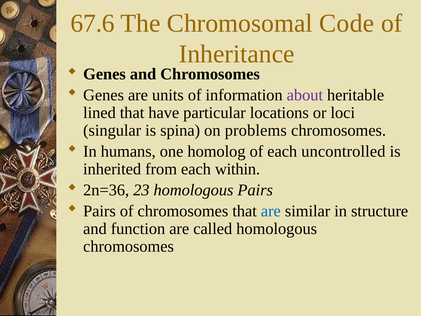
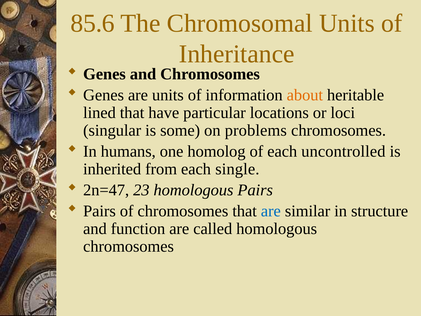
67.6: 67.6 -> 85.6
Chromosomal Code: Code -> Units
about colour: purple -> orange
spina: spina -> some
within: within -> single
2n=36: 2n=36 -> 2n=47
